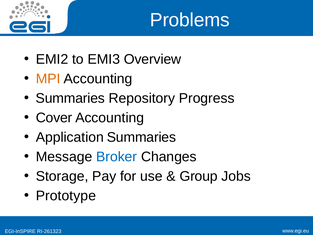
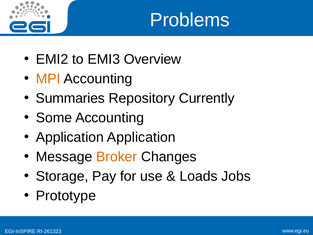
Progress: Progress -> Currently
Cover: Cover -> Some
Application Summaries: Summaries -> Application
Broker colour: blue -> orange
Group: Group -> Loads
